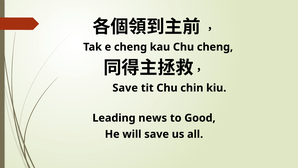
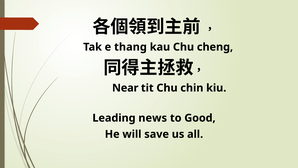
e cheng: cheng -> thang
Save at (125, 88): Save -> Near
